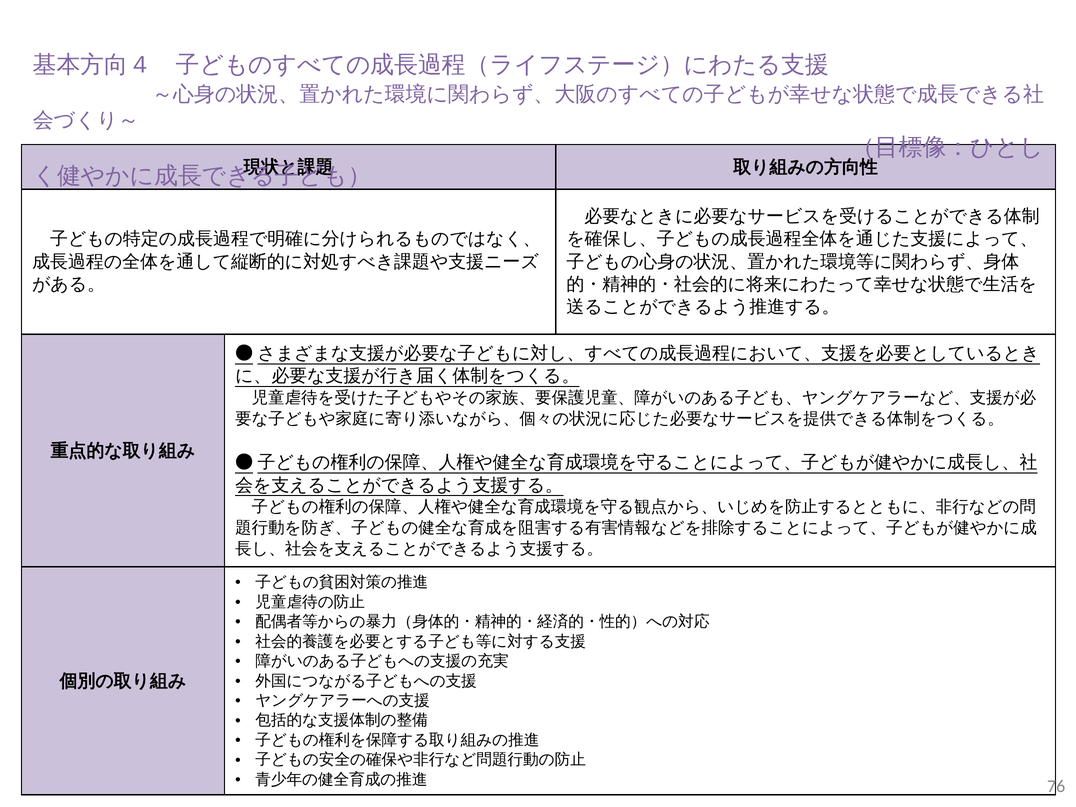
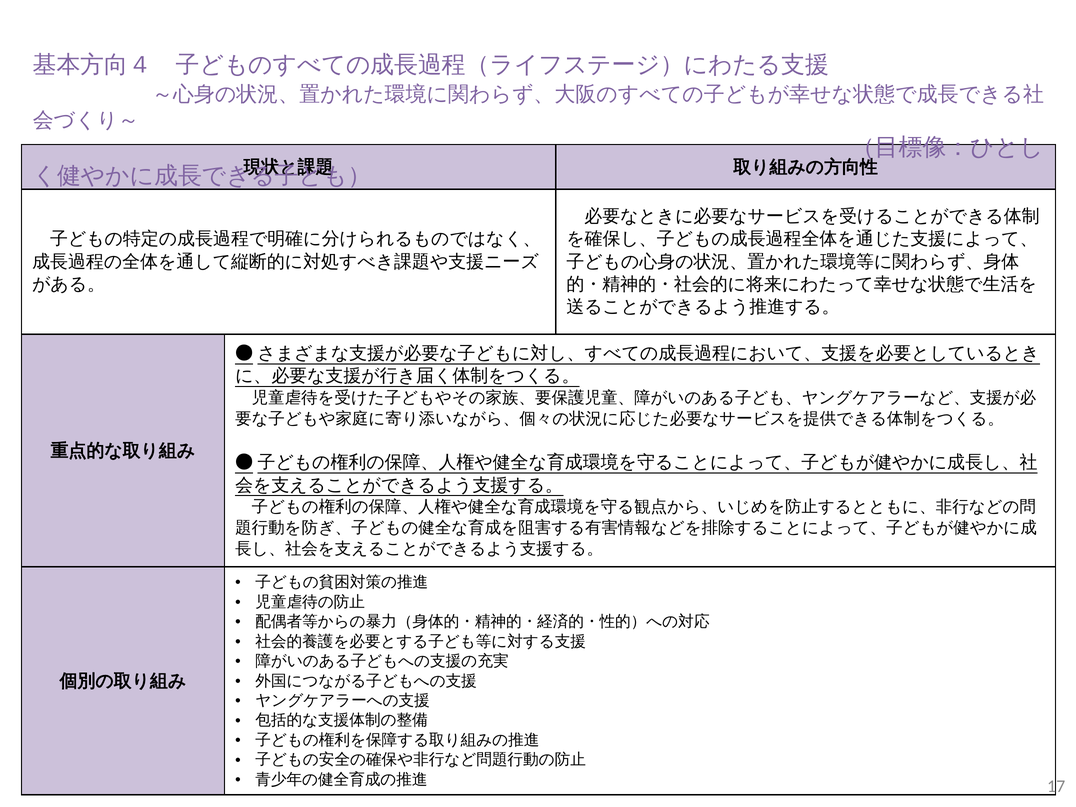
76: 76 -> 17
